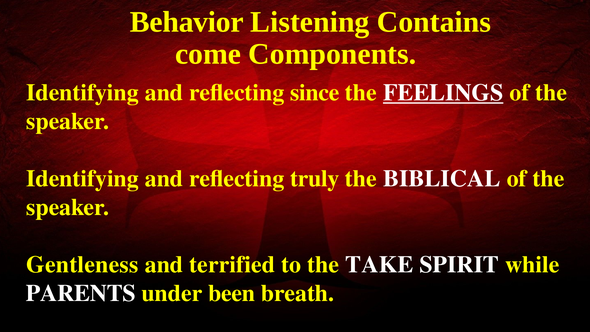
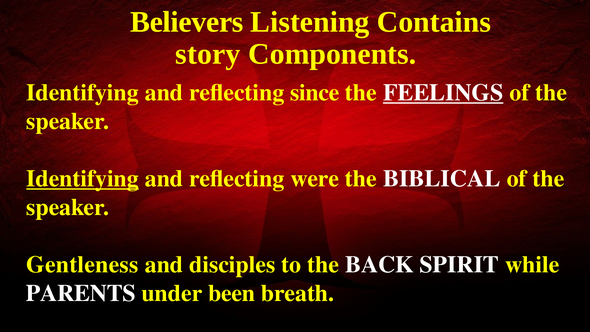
Behavior: Behavior -> Believers
come: come -> story
Identifying at (83, 179) underline: none -> present
truly: truly -> were
terrified: terrified -> disciples
TAKE: TAKE -> BACK
